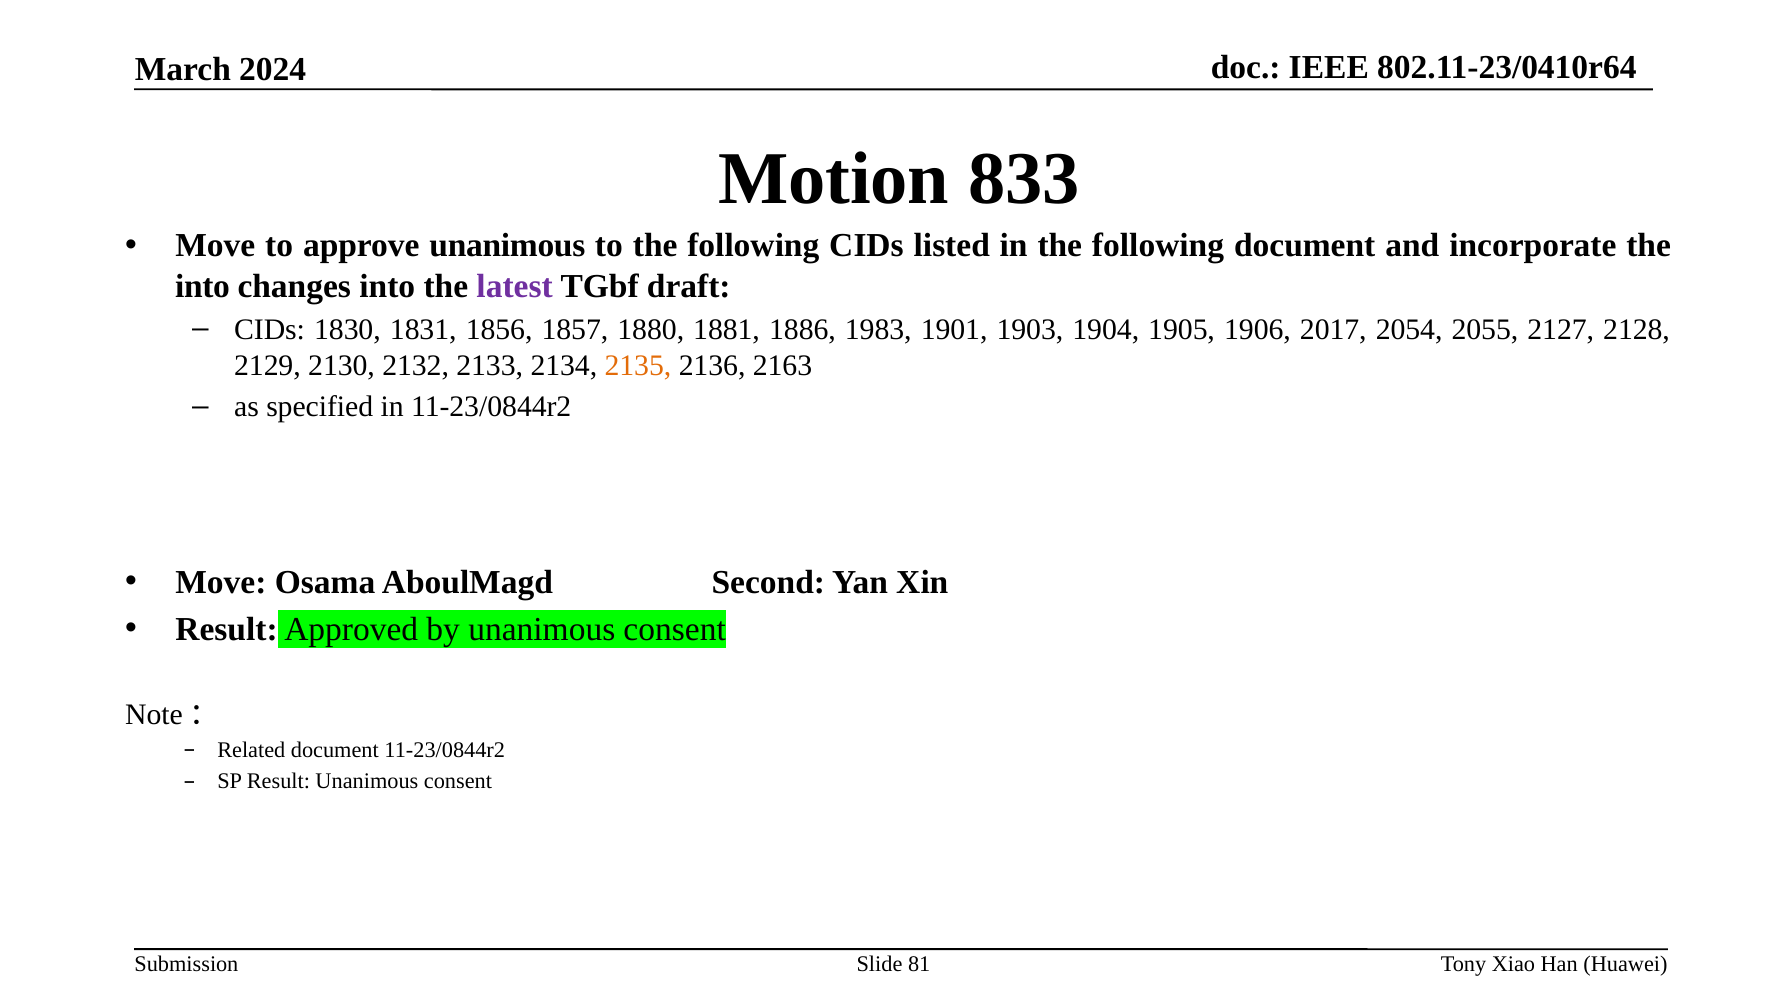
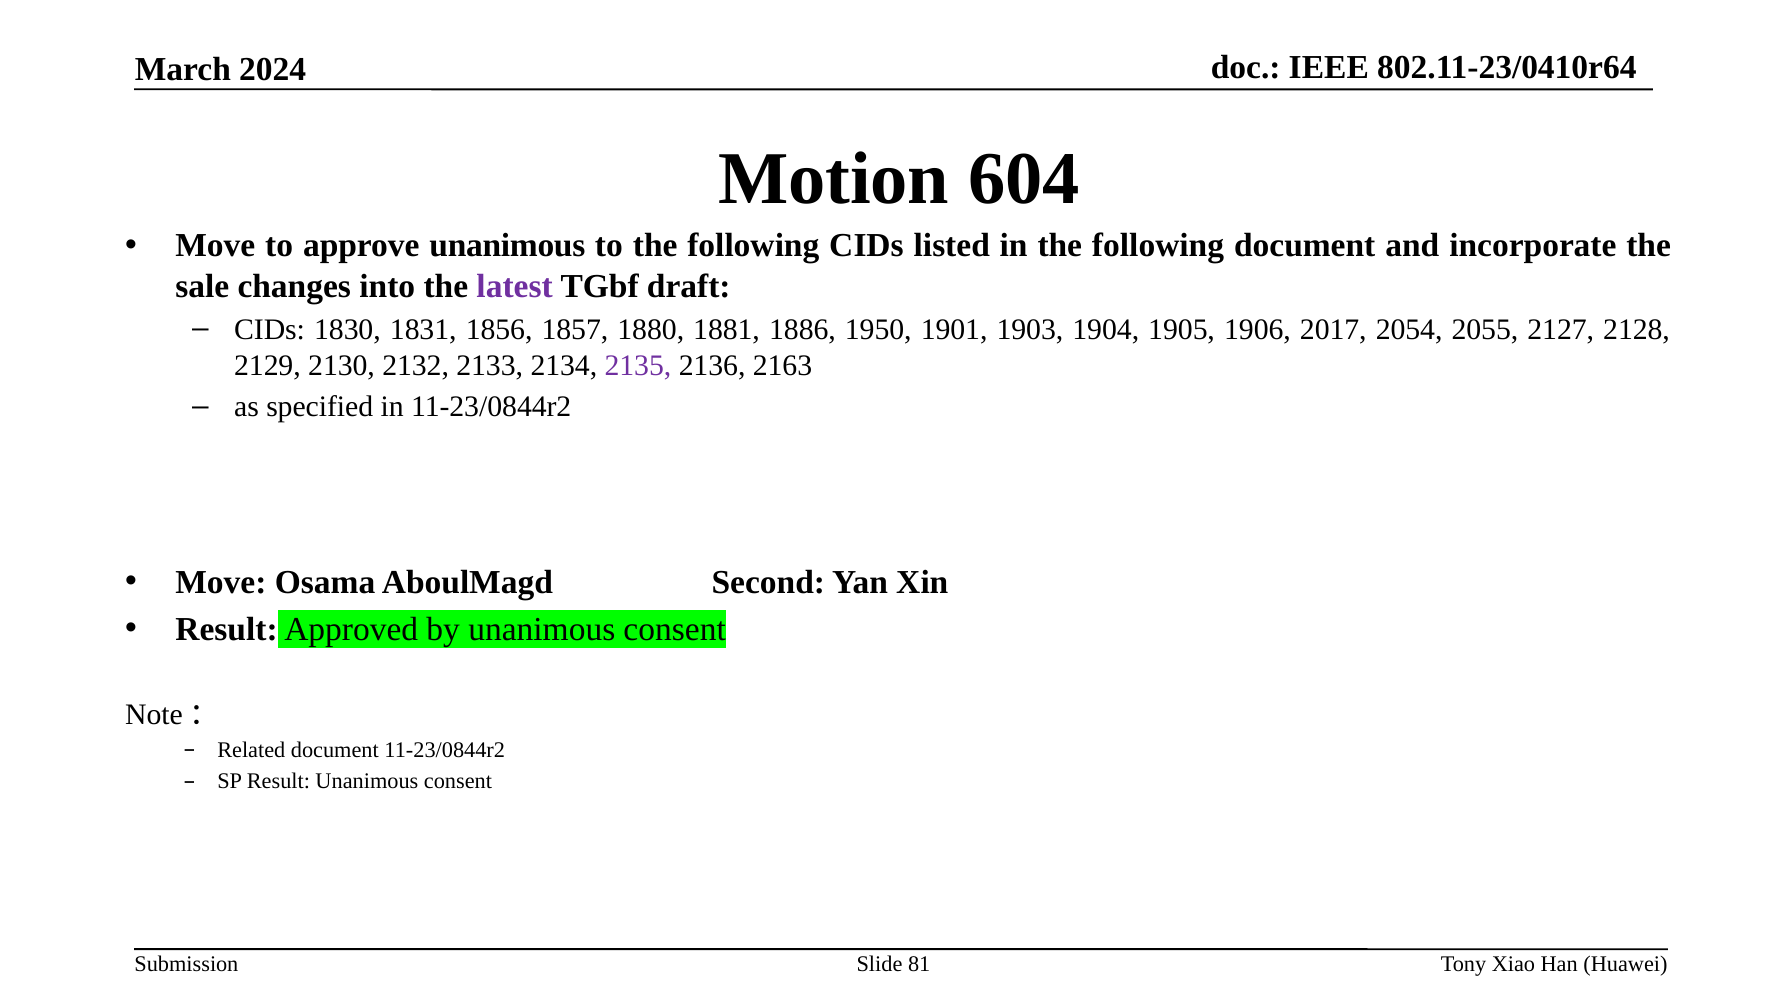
833: 833 -> 604
into at (203, 286): into -> sale
1983: 1983 -> 1950
2135 colour: orange -> purple
